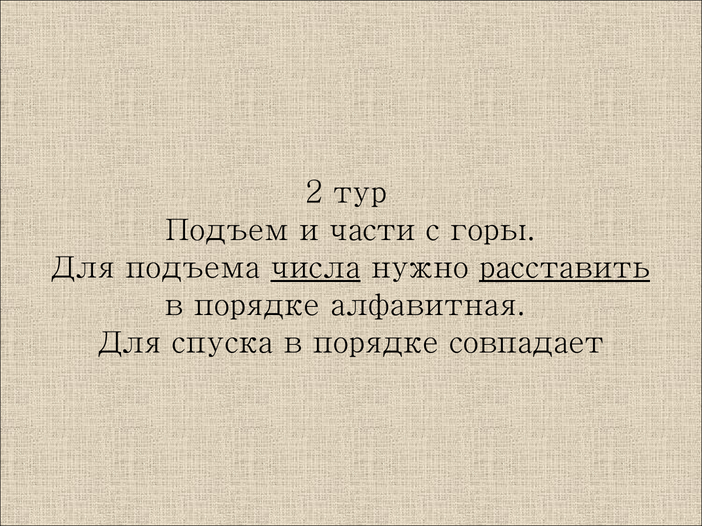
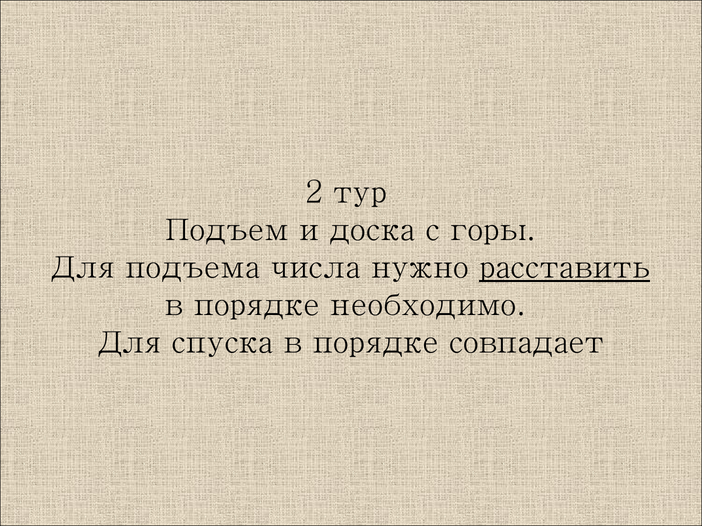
части: части -> доска
числа underline: present -> none
алфавитная: алфавитная -> необходимо
